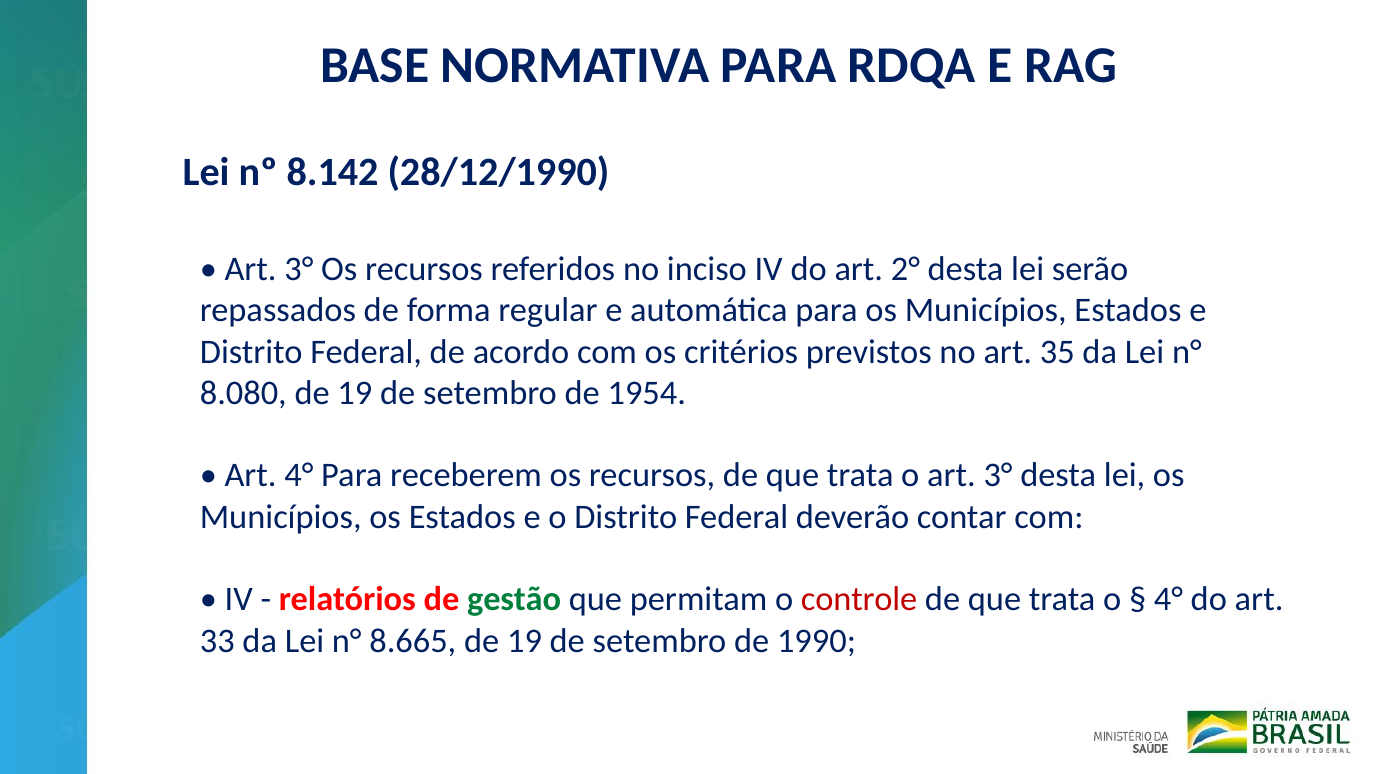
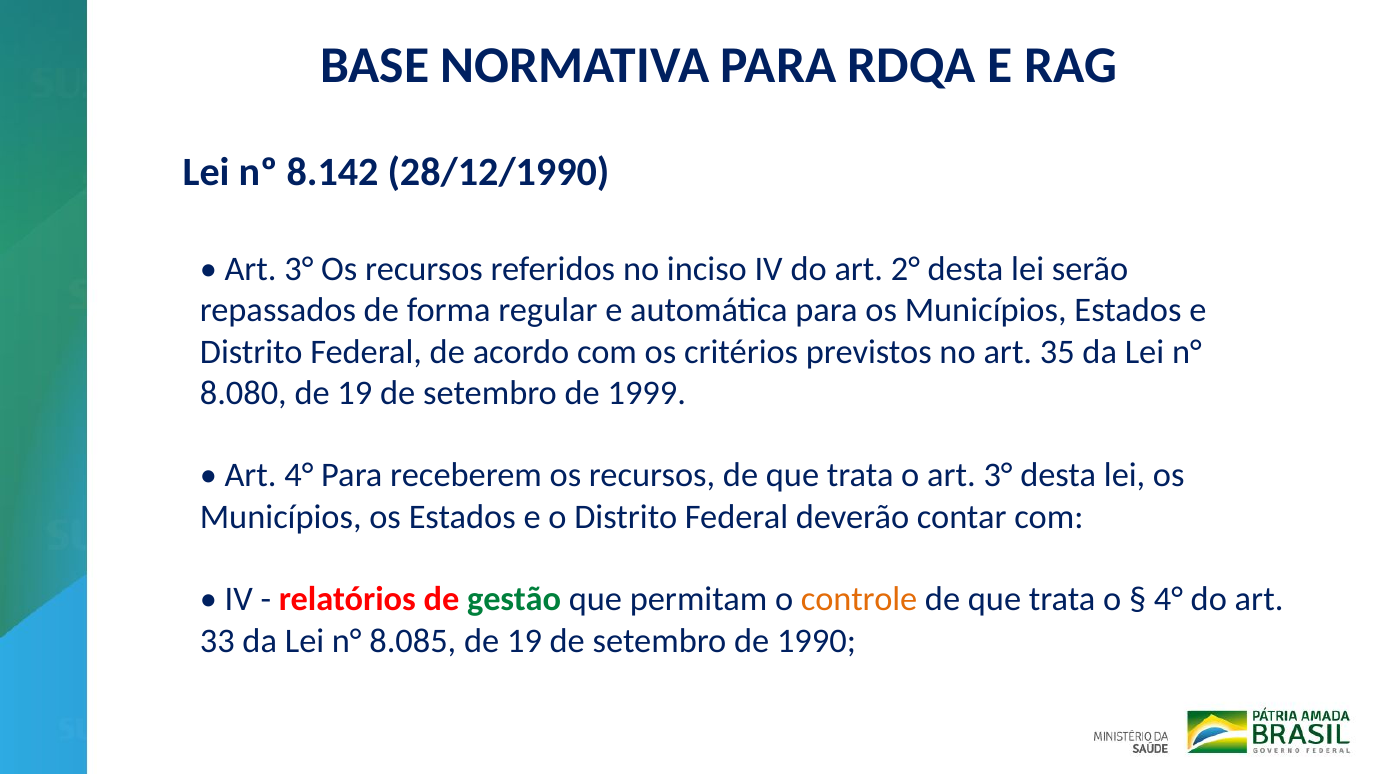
1954: 1954 -> 1999
controle colour: red -> orange
8.665: 8.665 -> 8.085
